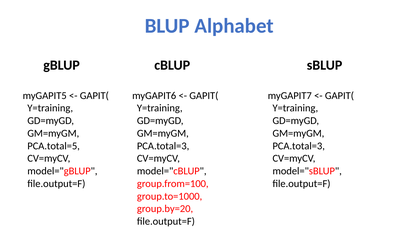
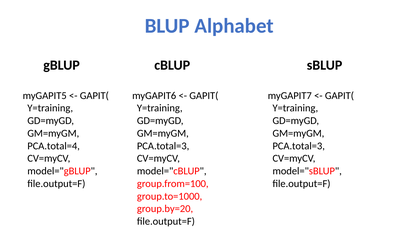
PCA.total=5: PCA.total=5 -> PCA.total=4
